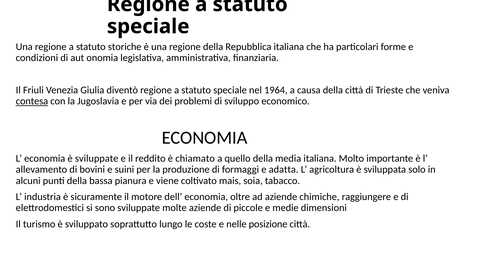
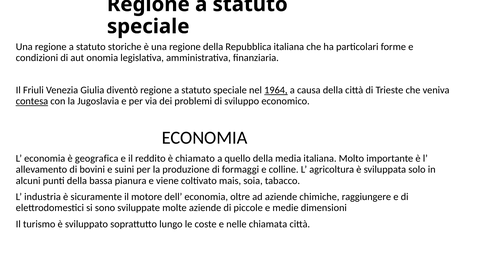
1964 underline: none -> present
è sviluppate: sviluppate -> geografica
adatta: adatta -> colline
posizione: posizione -> chiamata
